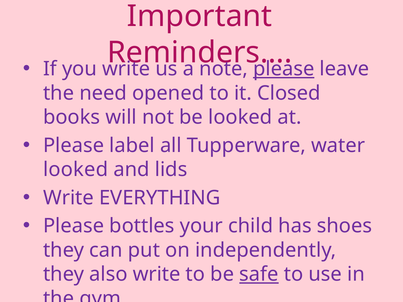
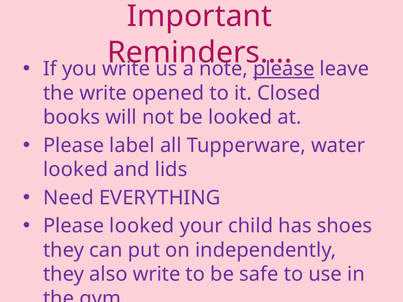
the need: need -> write
Write at (68, 198): Write -> Need
Please bottles: bottles -> looked
safe underline: present -> none
